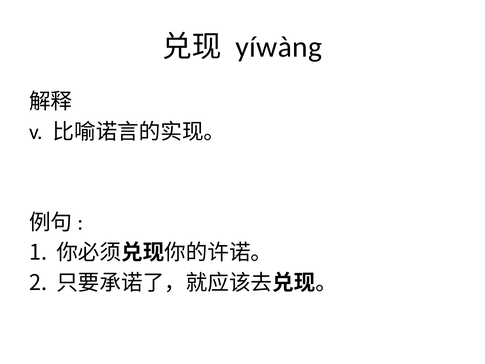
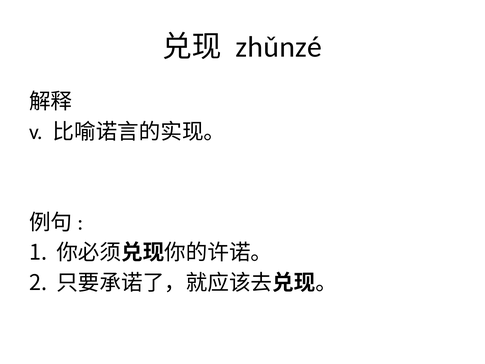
yíwàng: yíwàng -> zhǔnzé
